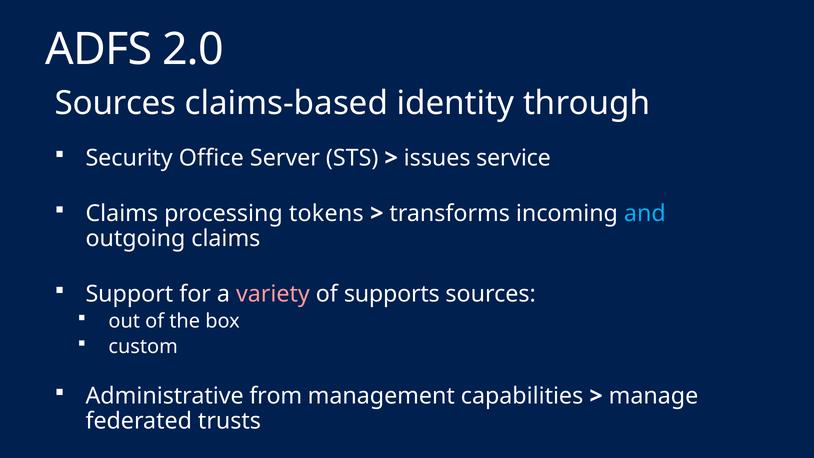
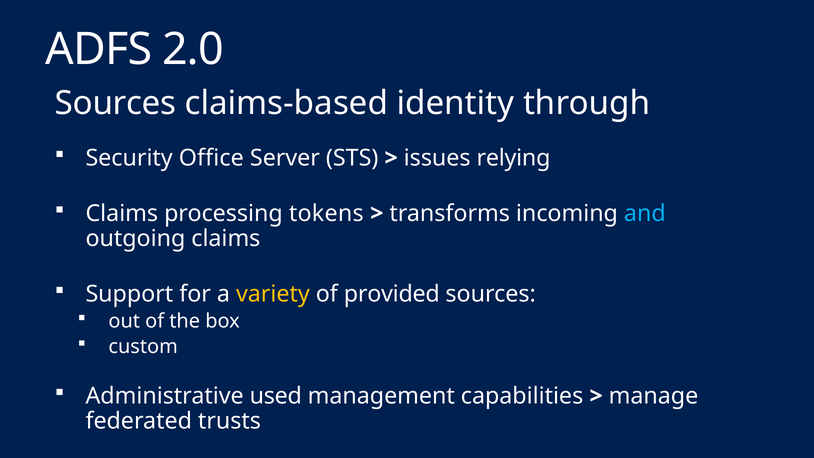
service: service -> relying
variety colour: pink -> yellow
supports: supports -> provided
from: from -> used
